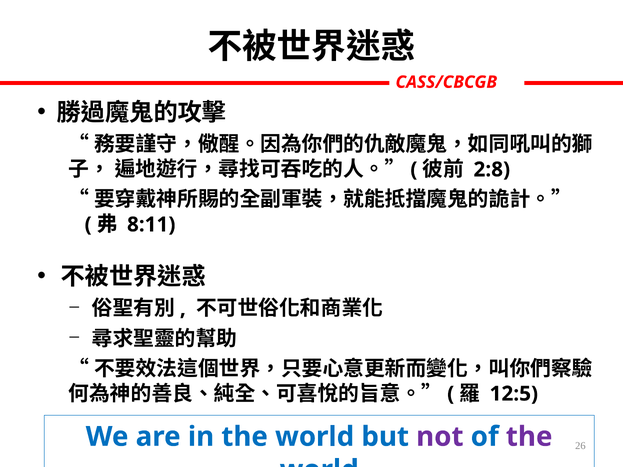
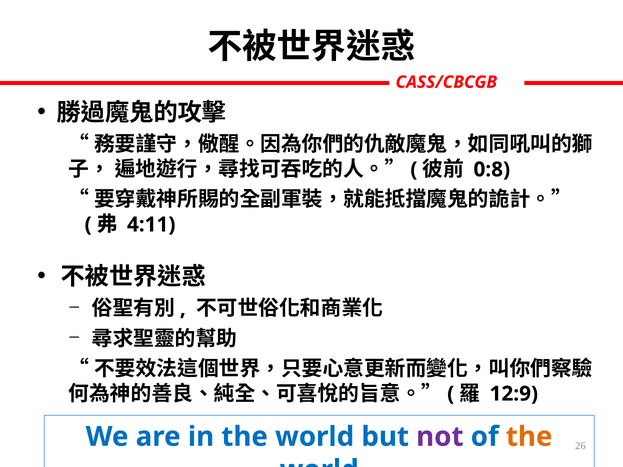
2:8: 2:8 -> 0:8
8:11: 8:11 -> 4:11
12:5: 12:5 -> 12:9
the at (529, 437) colour: purple -> orange
